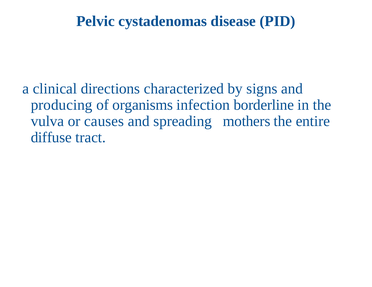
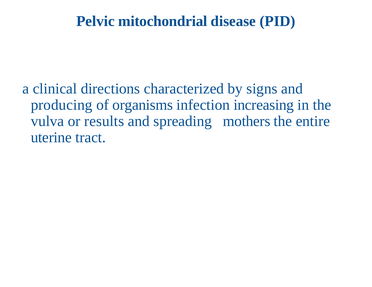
cystadenomas: cystadenomas -> mitochondrial
borderline: borderline -> increasing
causes: causes -> results
diffuse: diffuse -> uterine
